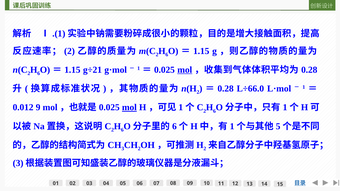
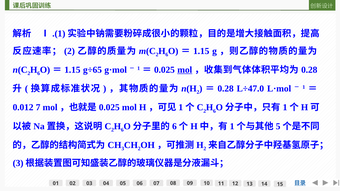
g÷21: g÷21 -> g÷65
L÷66.0: L÷66.0 -> L÷47.0
9: 9 -> 7
mol at (129, 108) underline: present -> none
